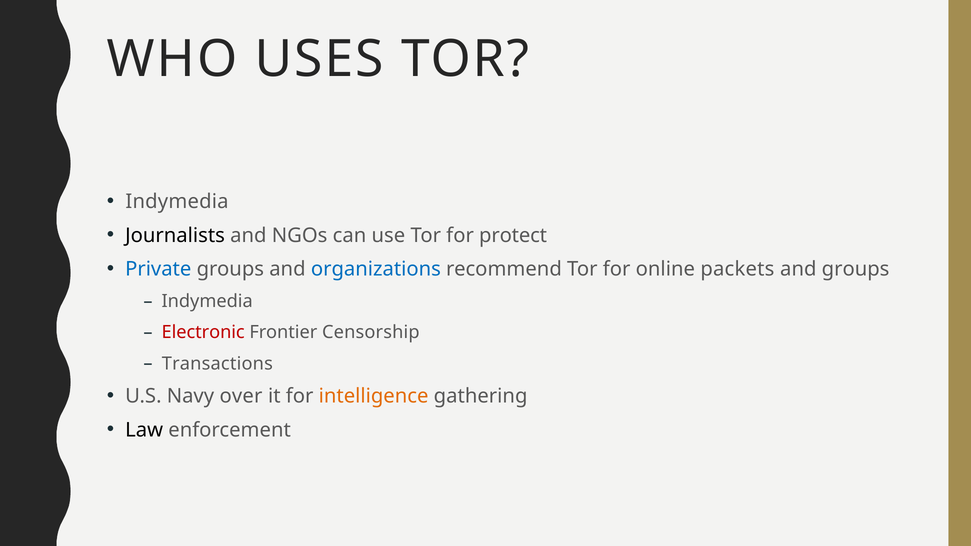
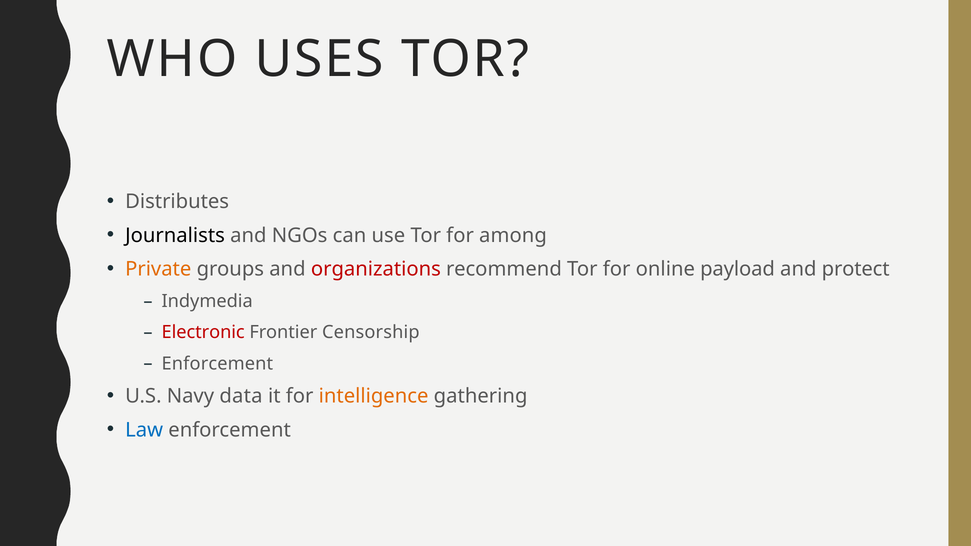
Indymedia at (177, 202): Indymedia -> Distributes
protect: protect -> among
Private colour: blue -> orange
organizations colour: blue -> red
packets: packets -> payload
and groups: groups -> protect
Transactions at (217, 364): Transactions -> Enforcement
over: over -> data
Law colour: black -> blue
